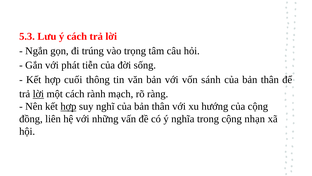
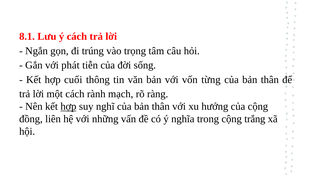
5.3: 5.3 -> 8.1
sánh: sánh -> từng
lời at (38, 94) underline: present -> none
nhạn: nhạn -> trắng
